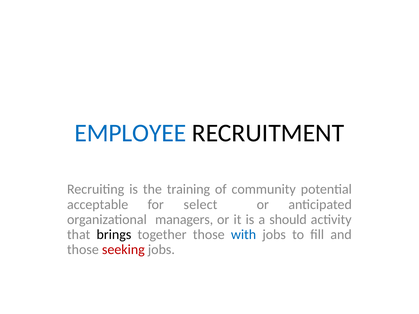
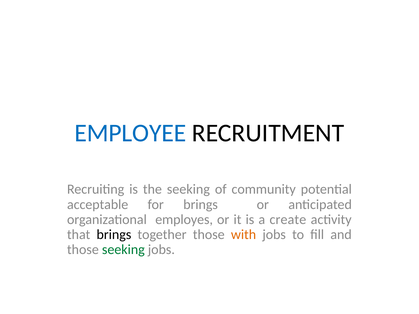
the training: training -> seeking
for select: select -> brings
managers: managers -> employes
should: should -> create
with colour: blue -> orange
seeking at (123, 250) colour: red -> green
